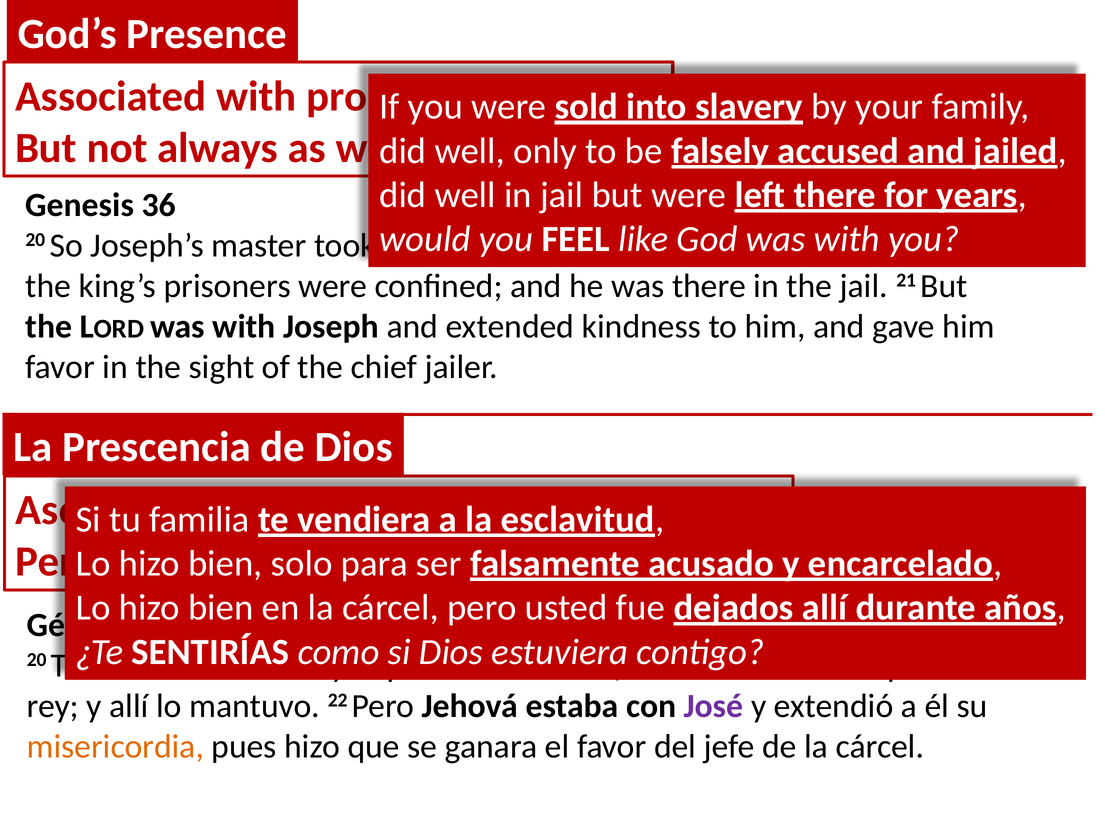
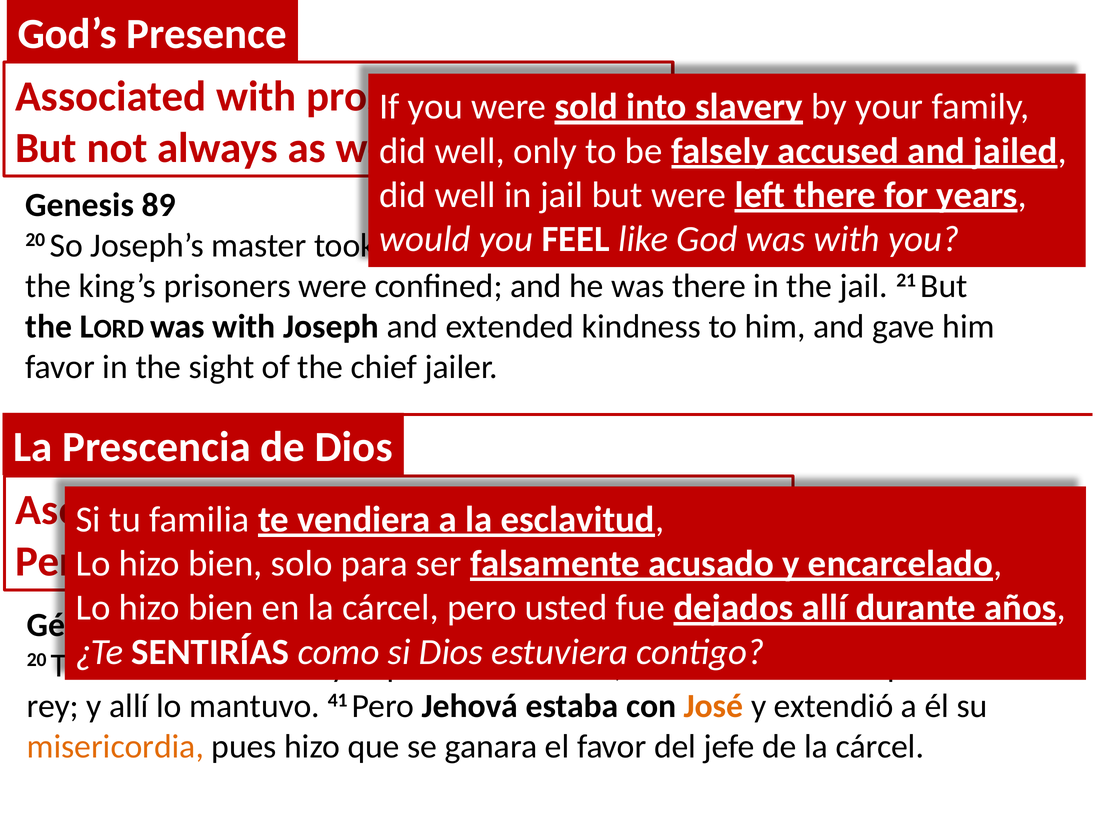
36: 36 -> 89
22: 22 -> 41
José at (714, 706) colour: purple -> orange
